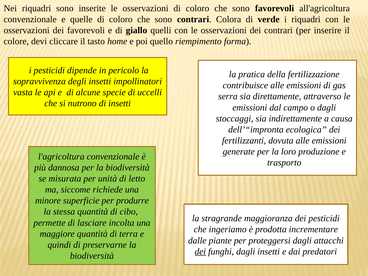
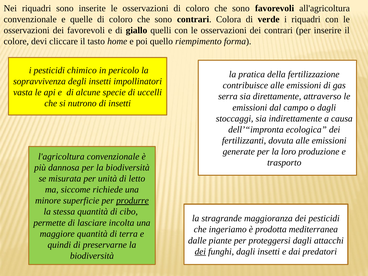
dipende: dipende -> chimico
produrre underline: none -> present
incrementare: incrementare -> mediterranea
